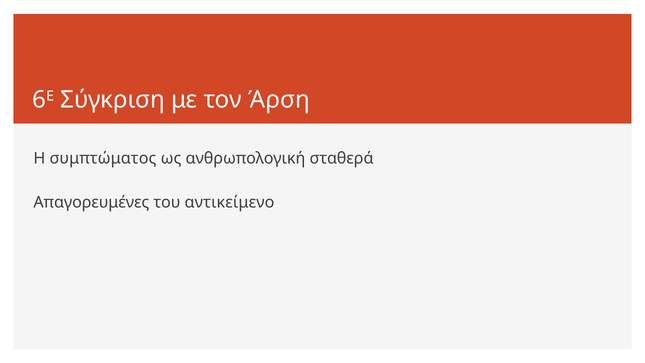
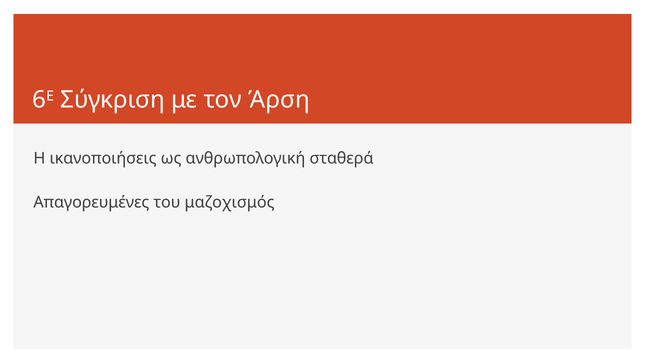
συμπτώματος: συμπτώματος -> ικανοποιήσεις
αντικείμενο: αντικείμενο -> μαζοχισμός
